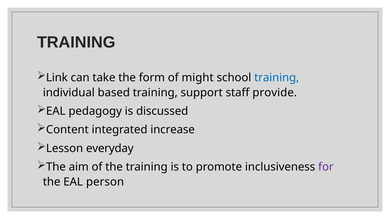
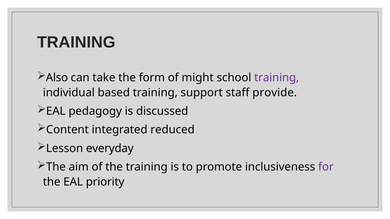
Link: Link -> Also
training at (277, 78) colour: blue -> purple
increase: increase -> reduced
person: person -> priority
